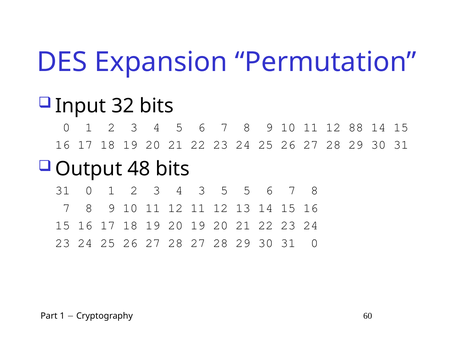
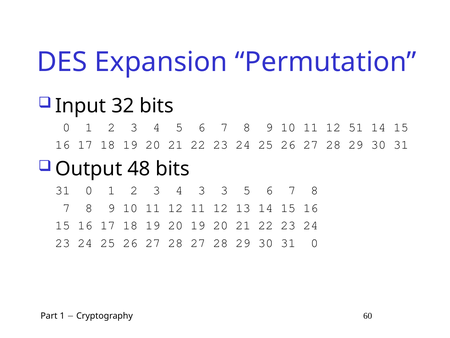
88: 88 -> 51
3 5: 5 -> 3
